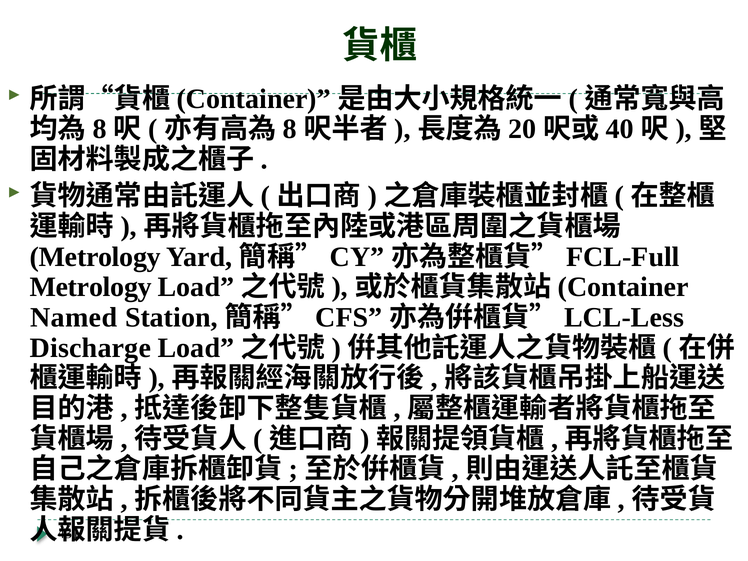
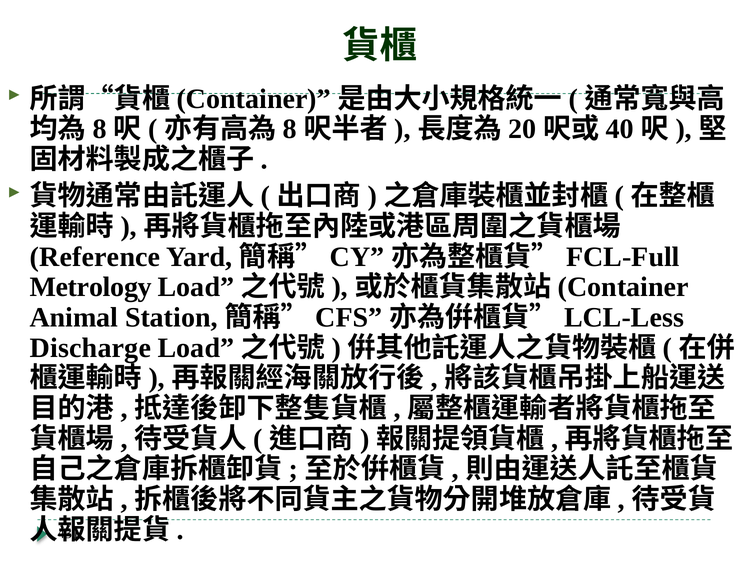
Metrology at (95, 257): Metrology -> Reference
Named: Named -> Animal
